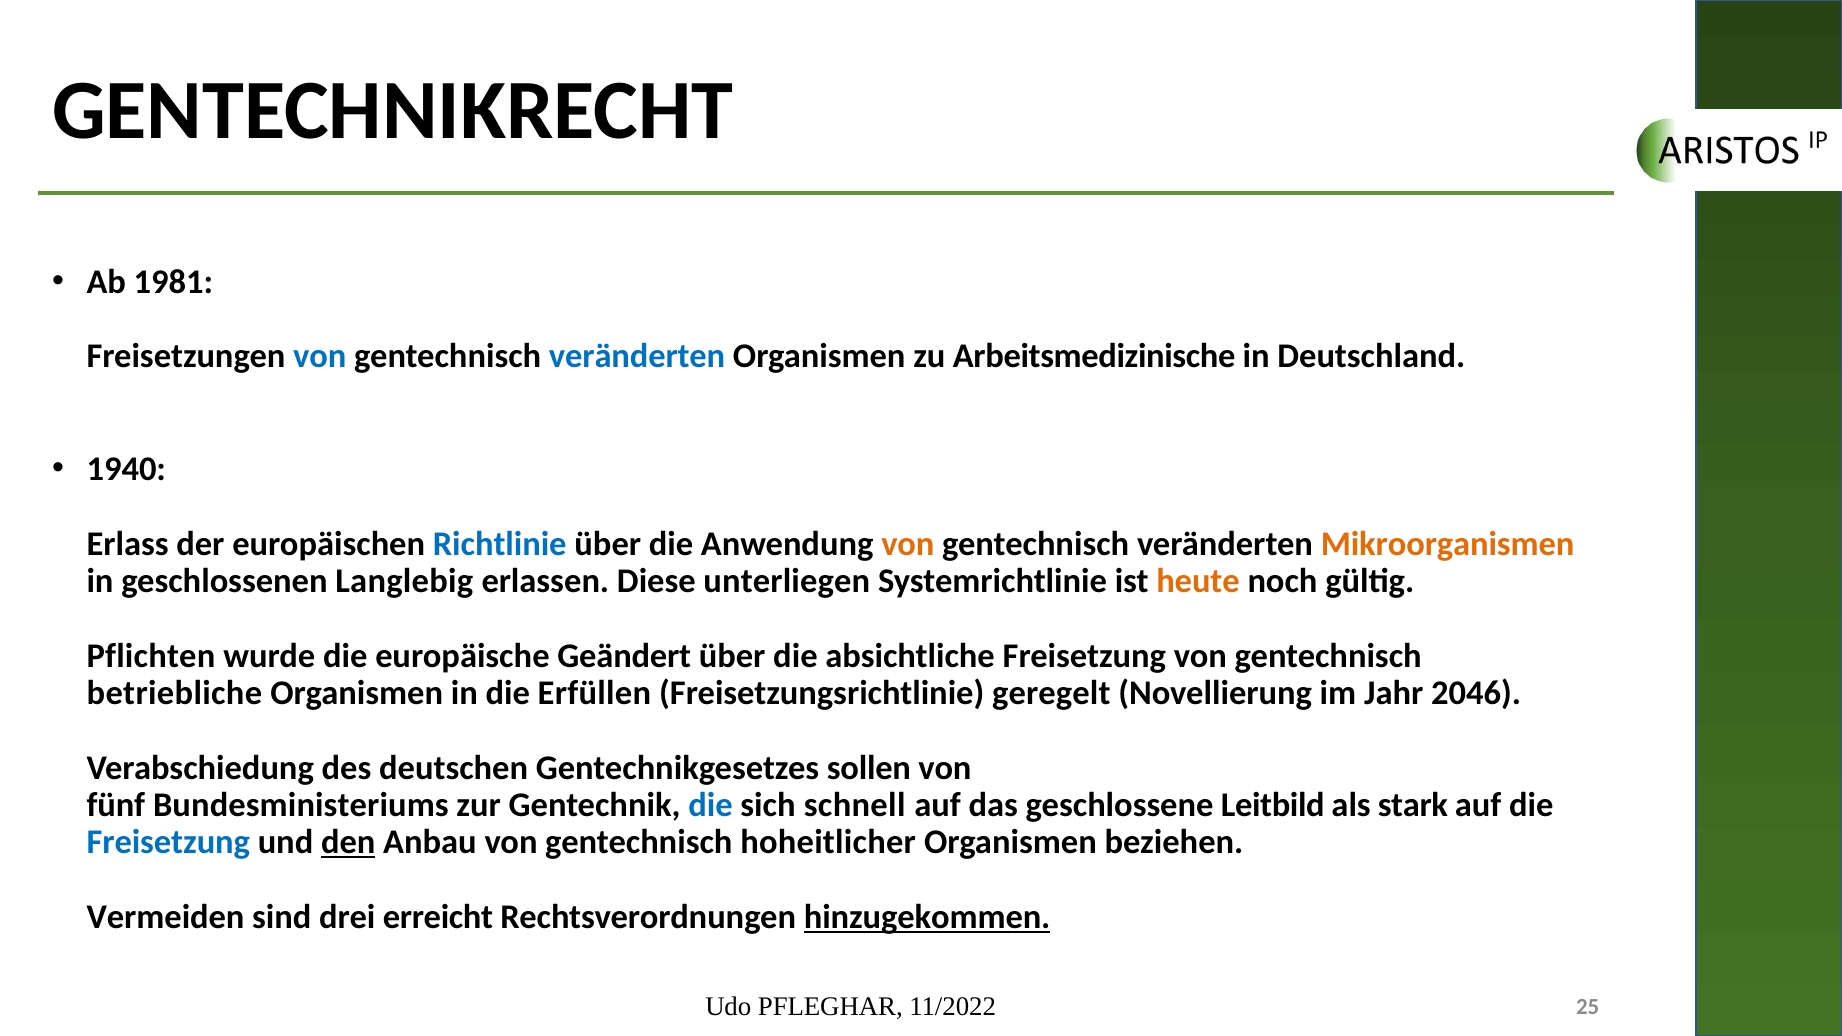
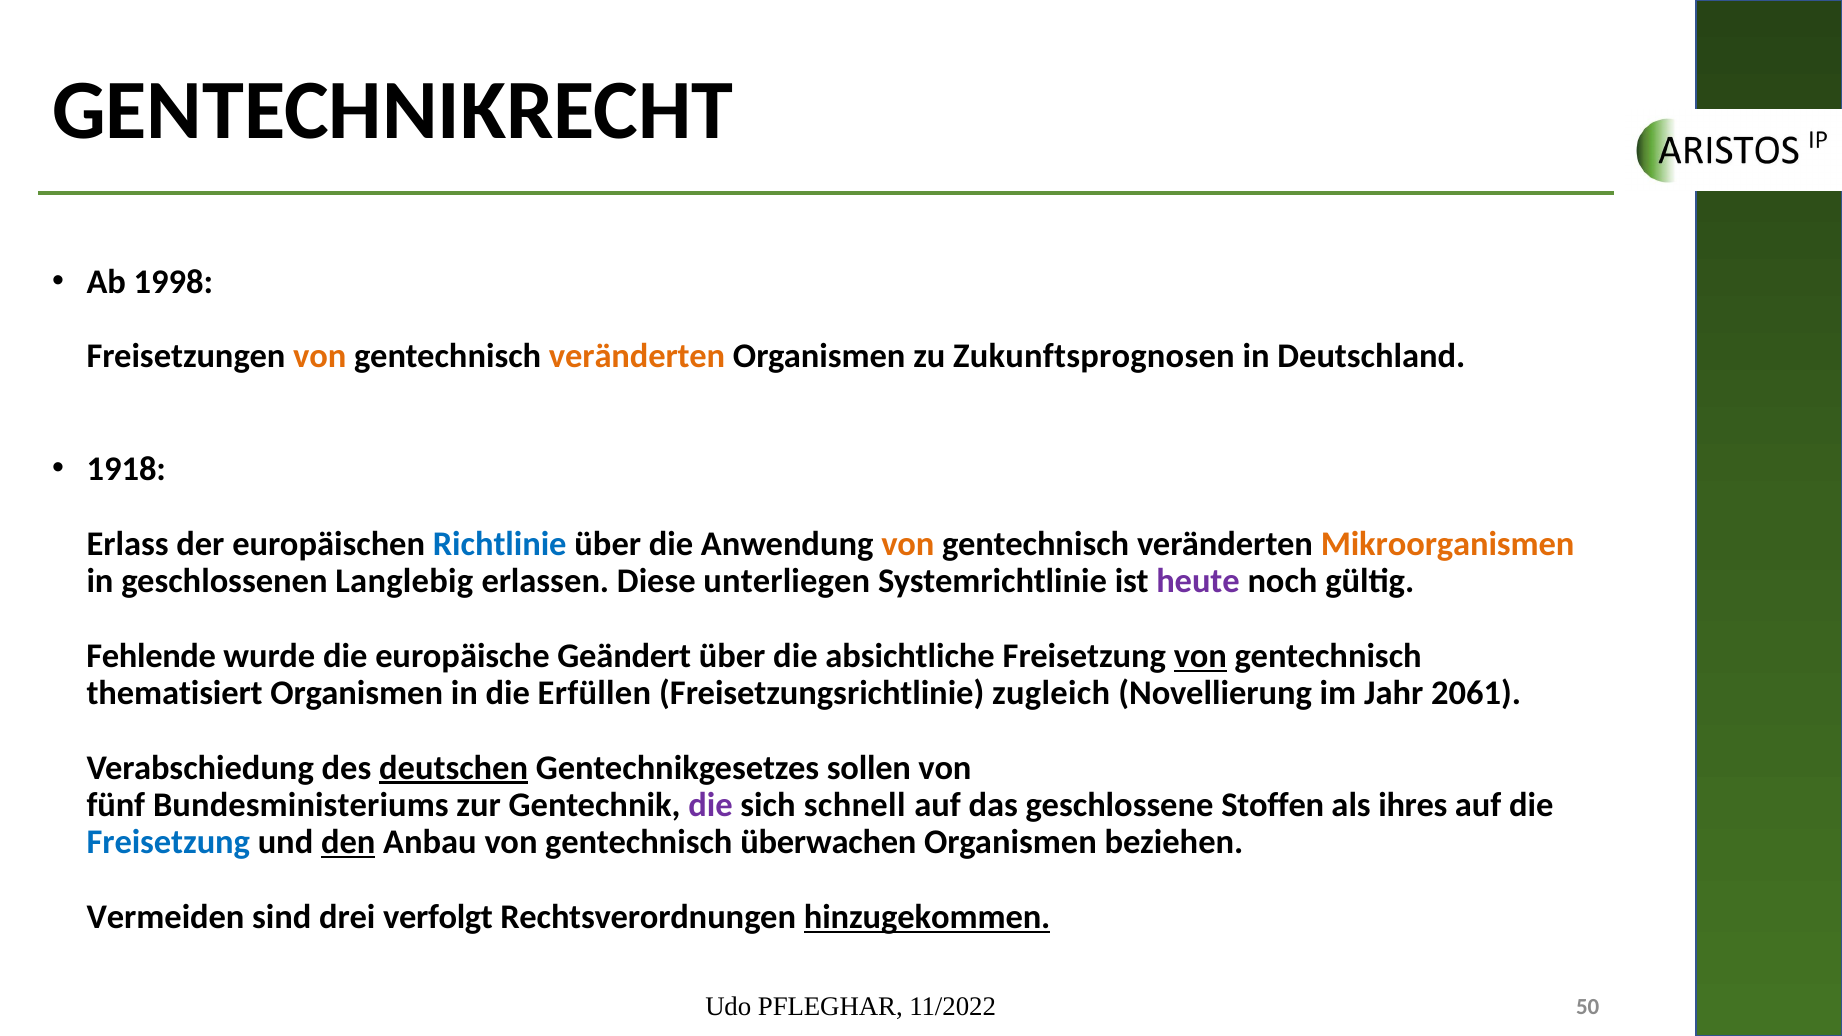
1981: 1981 -> 1998
von at (320, 356) colour: blue -> orange
veränderten at (637, 356) colour: blue -> orange
Arbeitsmedizinische: Arbeitsmedizinische -> Zukunftsprognosen
1940: 1940 -> 1918
heute colour: orange -> purple
Pflichten: Pflichten -> Fehlende
von at (1200, 656) underline: none -> present
betriebliche: betriebliche -> thematisiert
geregelt: geregelt -> zugleich
2046: 2046 -> 2061
deutschen underline: none -> present
die at (710, 805) colour: blue -> purple
Leitbild: Leitbild -> Stoffen
stark: stark -> ihres
hoheitlicher: hoheitlicher -> überwachen
erreicht: erreicht -> verfolgt
25: 25 -> 50
